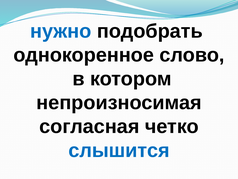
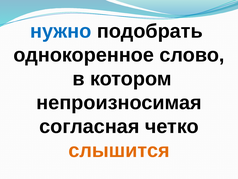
слышится colour: blue -> orange
